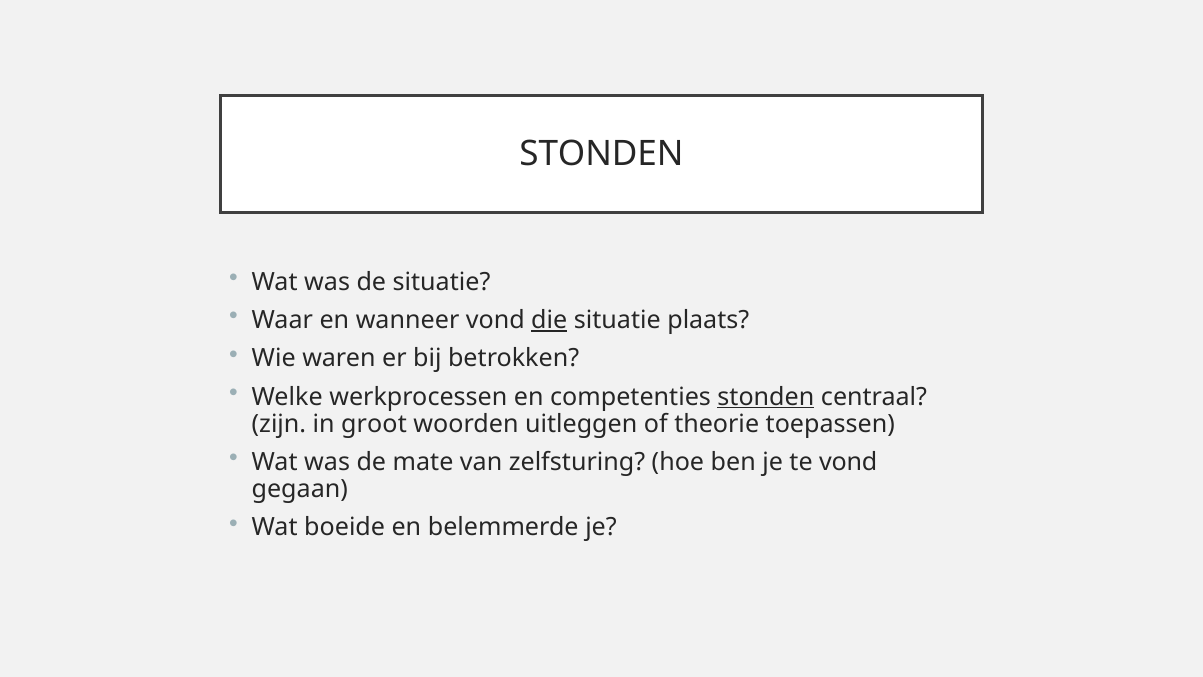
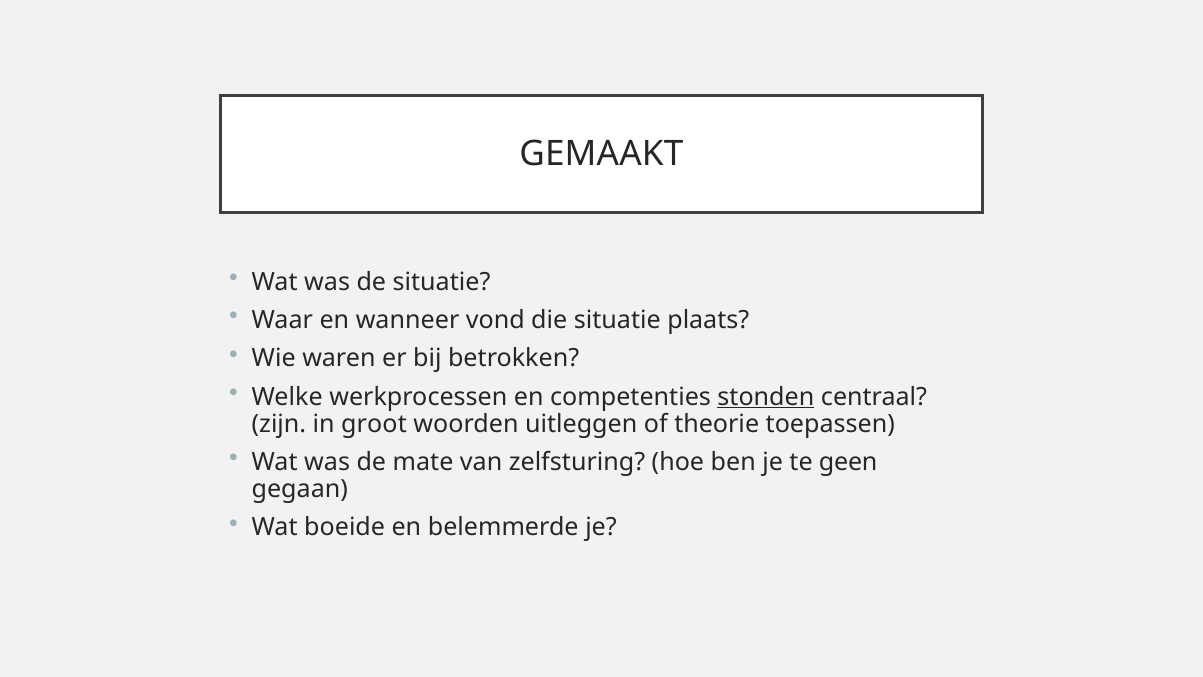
STONDEN at (601, 154): STONDEN -> GEMAAKT
die underline: present -> none
te vond: vond -> geen
